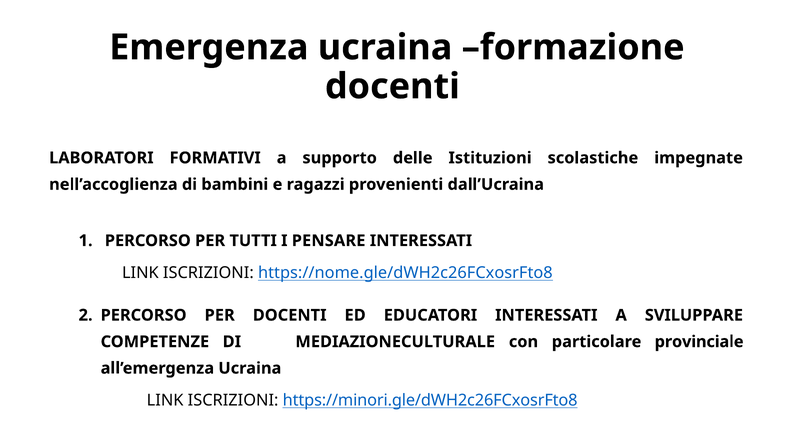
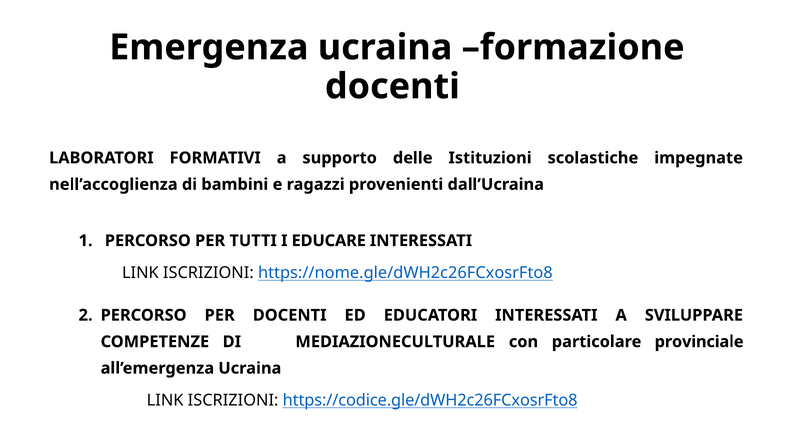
PENSARE: PENSARE -> EDUCARE
https://minori.gle/dWH2c26FCxosrFto8: https://minori.gle/dWH2c26FCxosrFto8 -> https://codice.gle/dWH2c26FCxosrFto8
